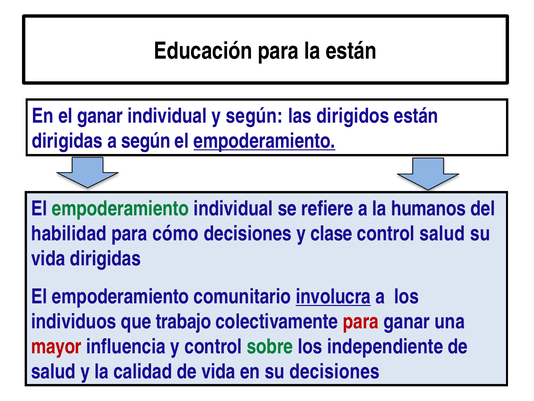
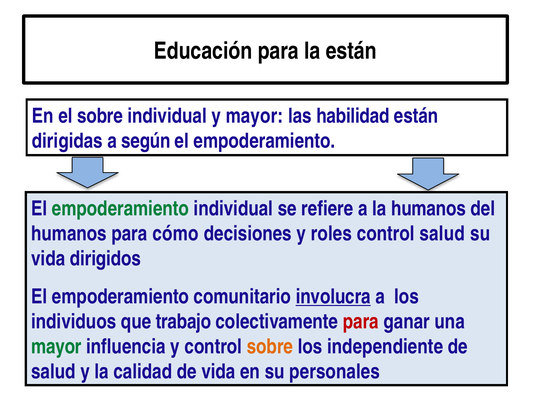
el ganar: ganar -> sobre
y según: según -> mayor
dirigidos: dirigidos -> habilidad
empoderamiento at (264, 141) underline: present -> none
habilidad at (69, 233): habilidad -> humanos
clase: clase -> roles
vida dirigidas: dirigidas -> dirigidos
mayor at (56, 346) colour: red -> green
sobre at (270, 346) colour: green -> orange
su decisiones: decisiones -> personales
